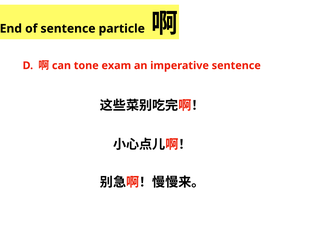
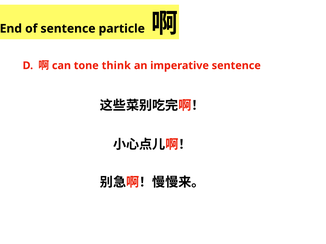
exam: exam -> think
